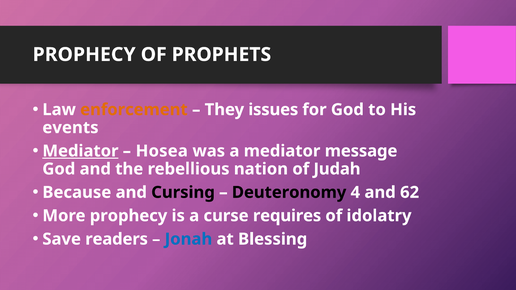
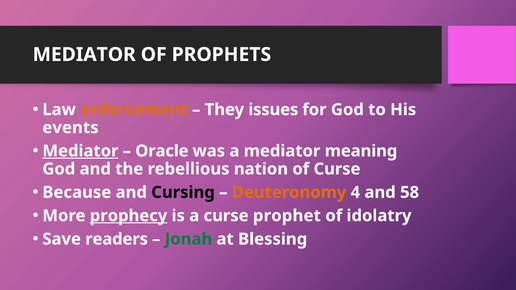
PROPHECY at (84, 55): PROPHECY -> MEDIATOR
Hosea: Hosea -> Oracle
message: message -> meaning
of Judah: Judah -> Curse
Deuteronomy colour: black -> orange
62: 62 -> 58
prophecy at (129, 216) underline: none -> present
requires: requires -> prophet
Jonah colour: blue -> green
